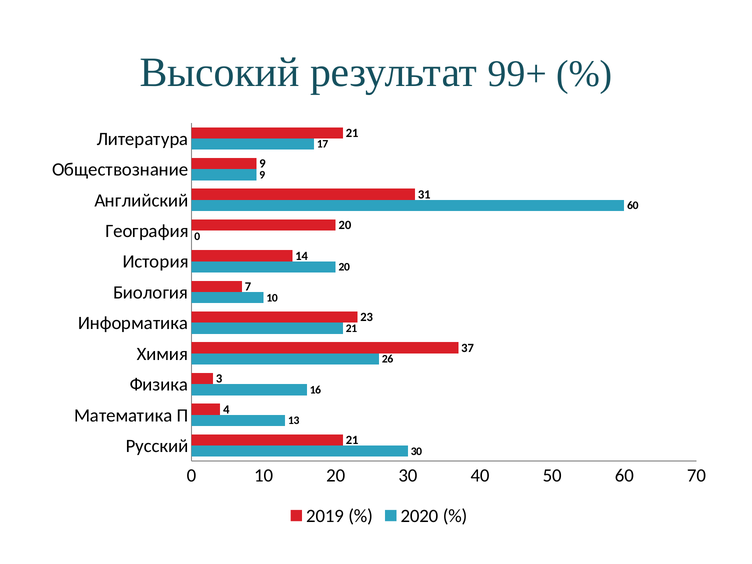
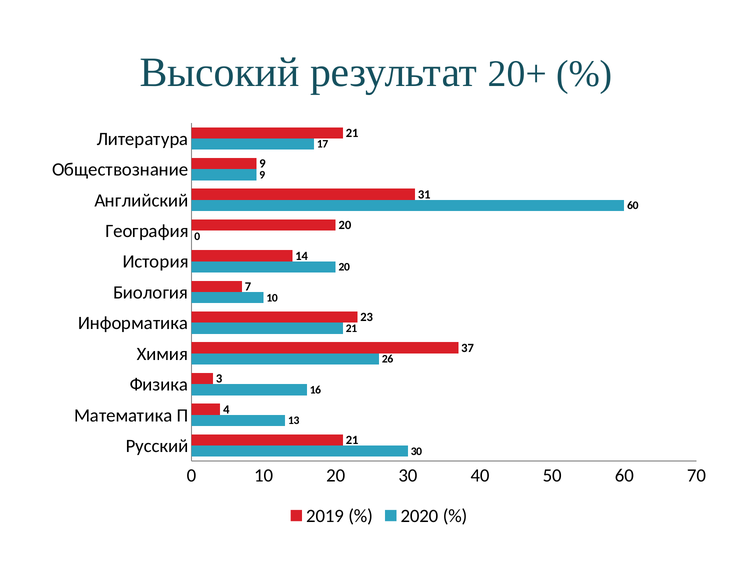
99+: 99+ -> 20+
